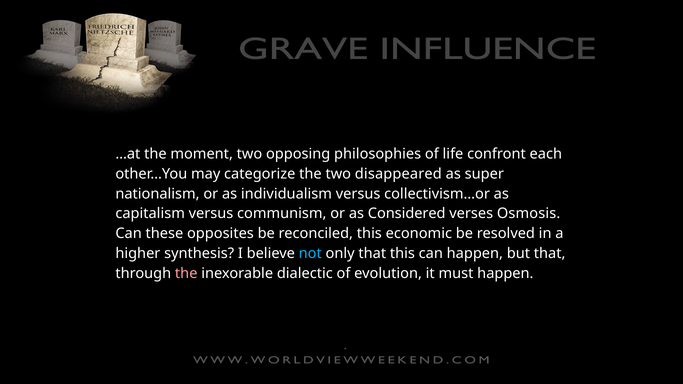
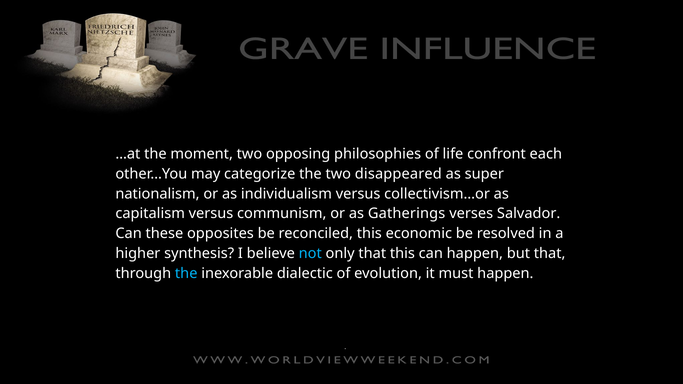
Considered: Considered -> Gatherings
Osmosis: Osmosis -> Salvador
the at (186, 273) colour: pink -> light blue
